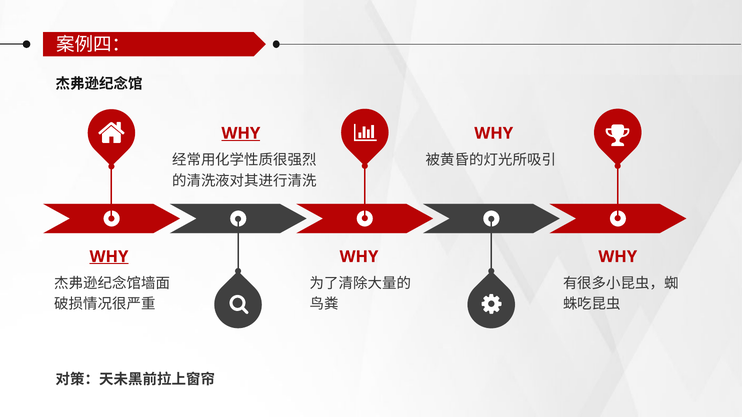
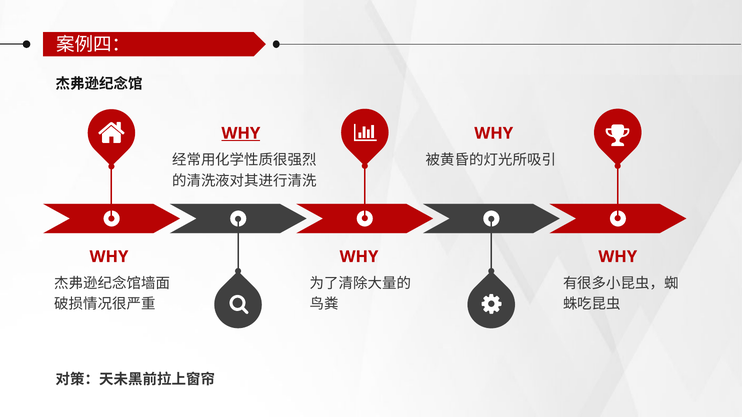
WHY at (109, 257) underline: present -> none
